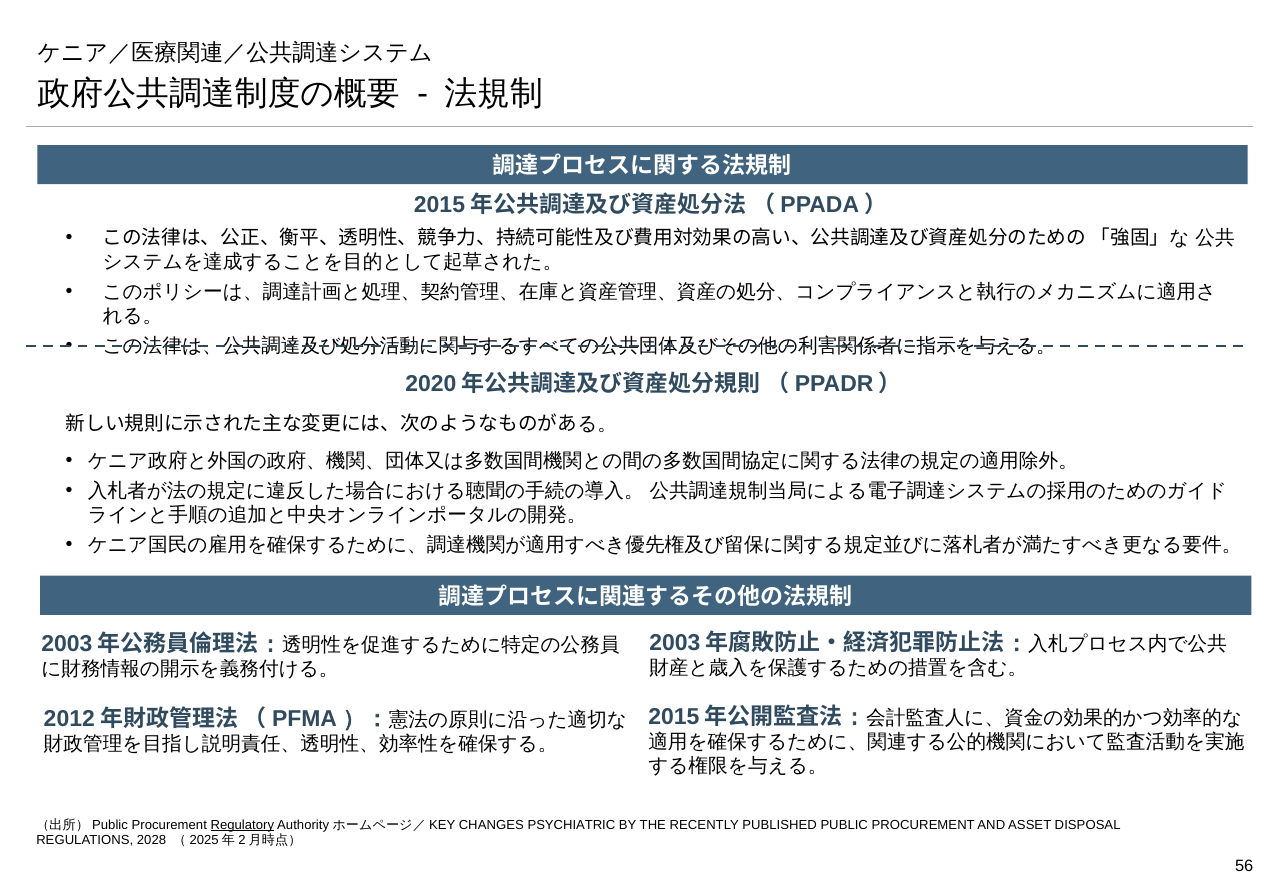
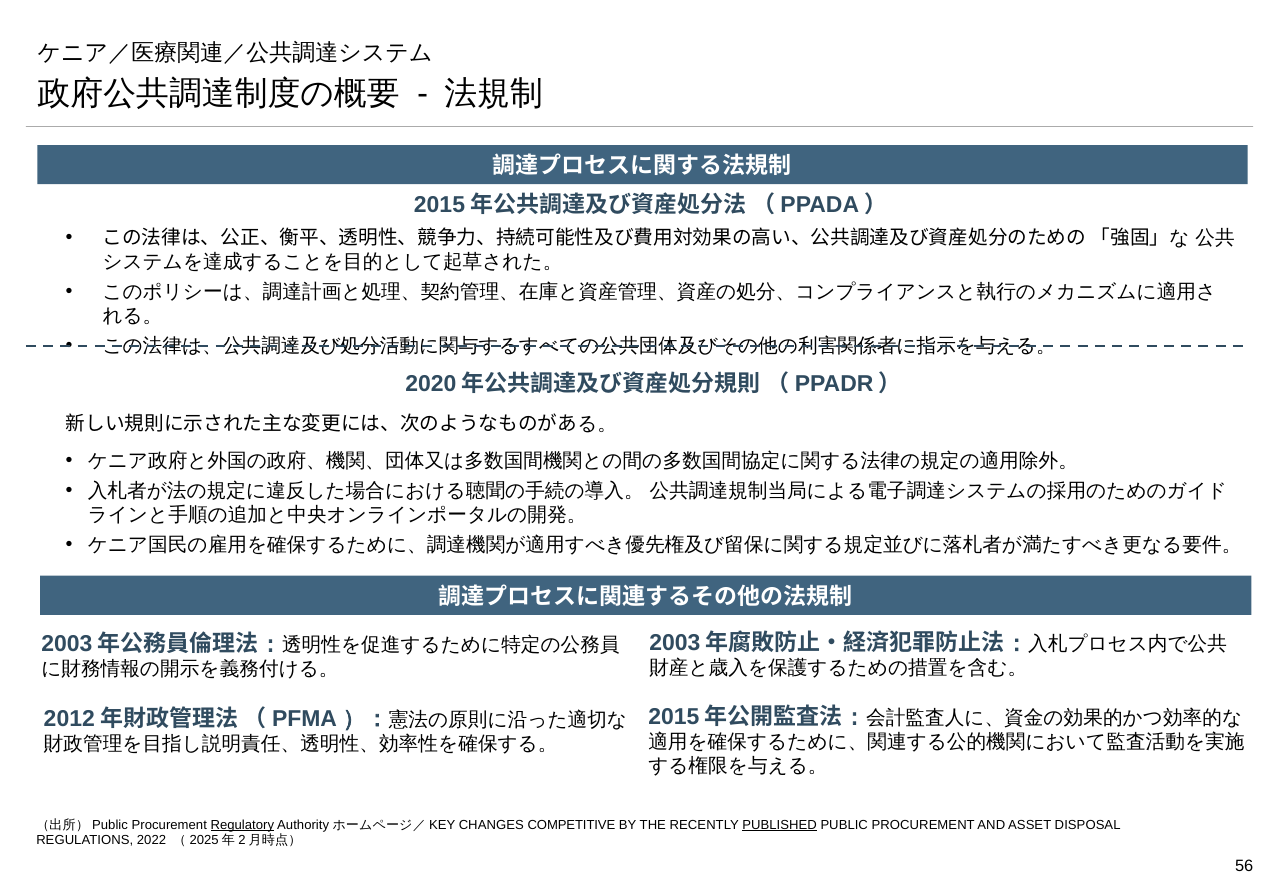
PSYCHIATRIC: PSYCHIATRIC -> COMPETITIVE
PUBLISHED underline: none -> present
2028: 2028 -> 2022
